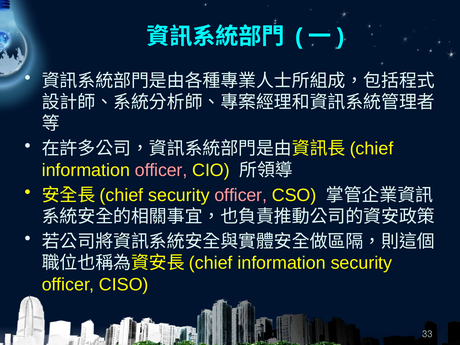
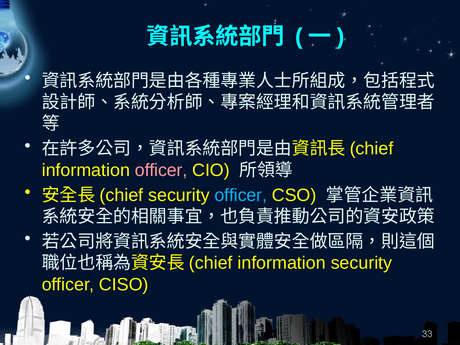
officer at (241, 195) colour: pink -> light blue
